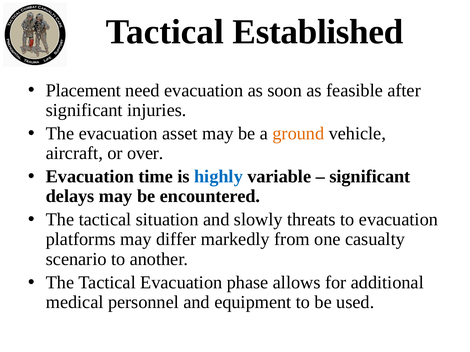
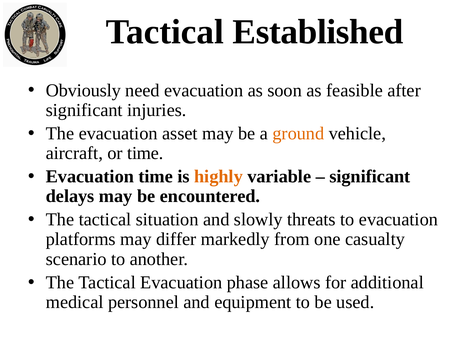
Placement: Placement -> Obviously
or over: over -> time
highly colour: blue -> orange
